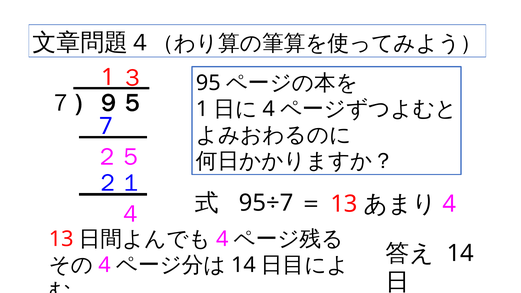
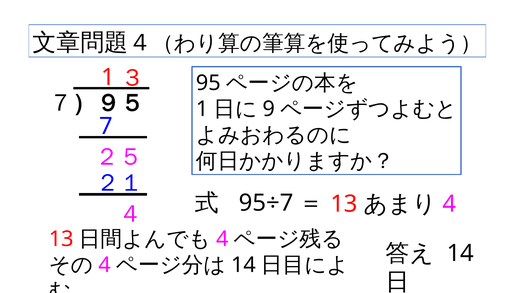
4 at (269, 109): 4 -> 9
